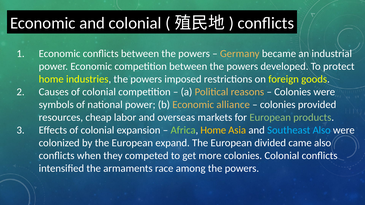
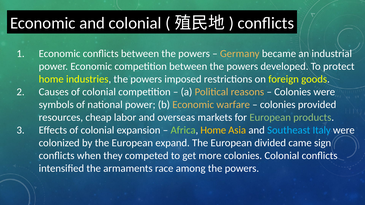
alliance: alliance -> warfare
Southeast Also: Also -> Italy
came also: also -> sign
